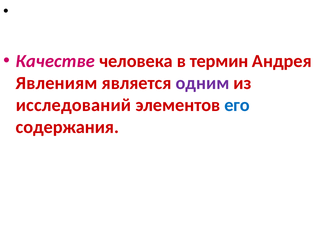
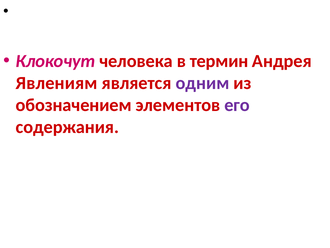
Качестве: Качестве -> Клокочут
исследований: исследований -> обозначением
его colour: blue -> purple
